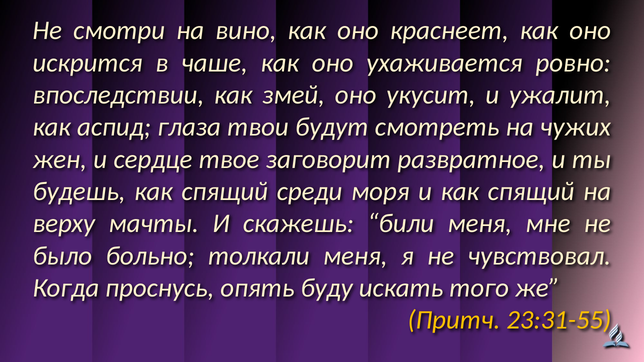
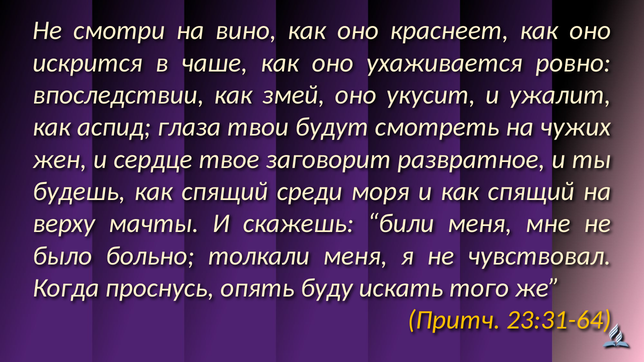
23:31-55: 23:31-55 -> 23:31-64
